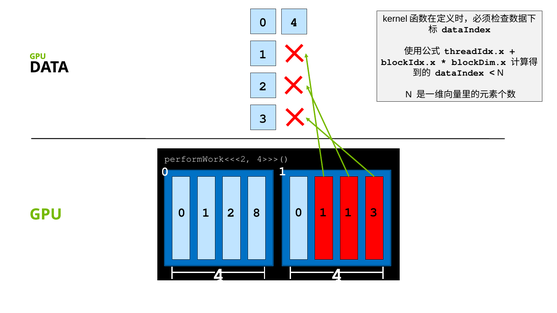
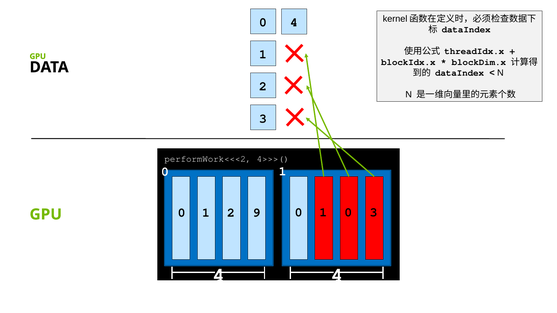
8: 8 -> 9
1 1: 1 -> 0
